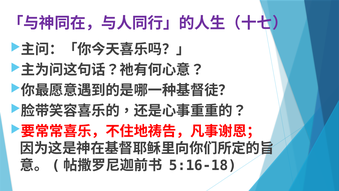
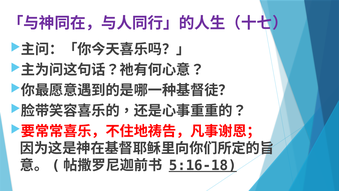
5:16-18 underline: none -> present
